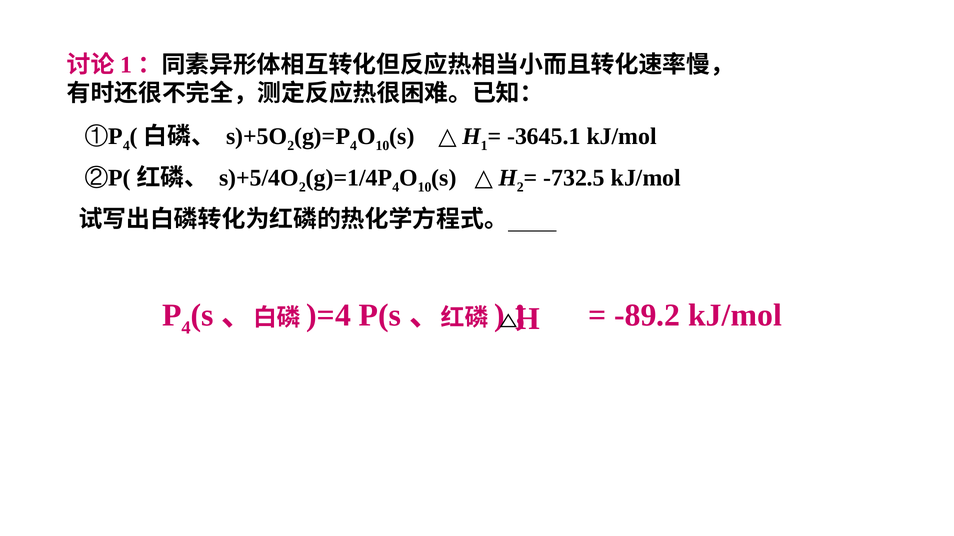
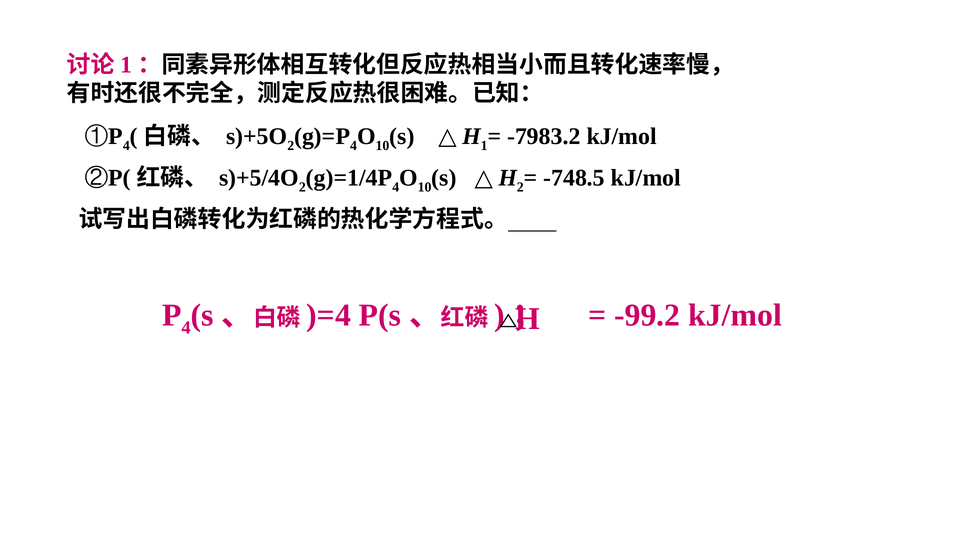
-3645.1: -3645.1 -> -7983.2
-732.5: -732.5 -> -748.5
-89.2: -89.2 -> -99.2
